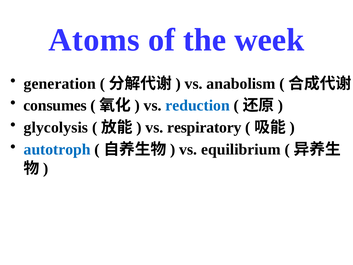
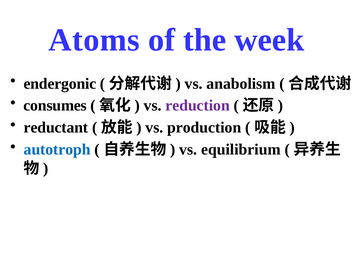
generation: generation -> endergonic
reduction colour: blue -> purple
glycolysis: glycolysis -> reductant
respiratory: respiratory -> production
